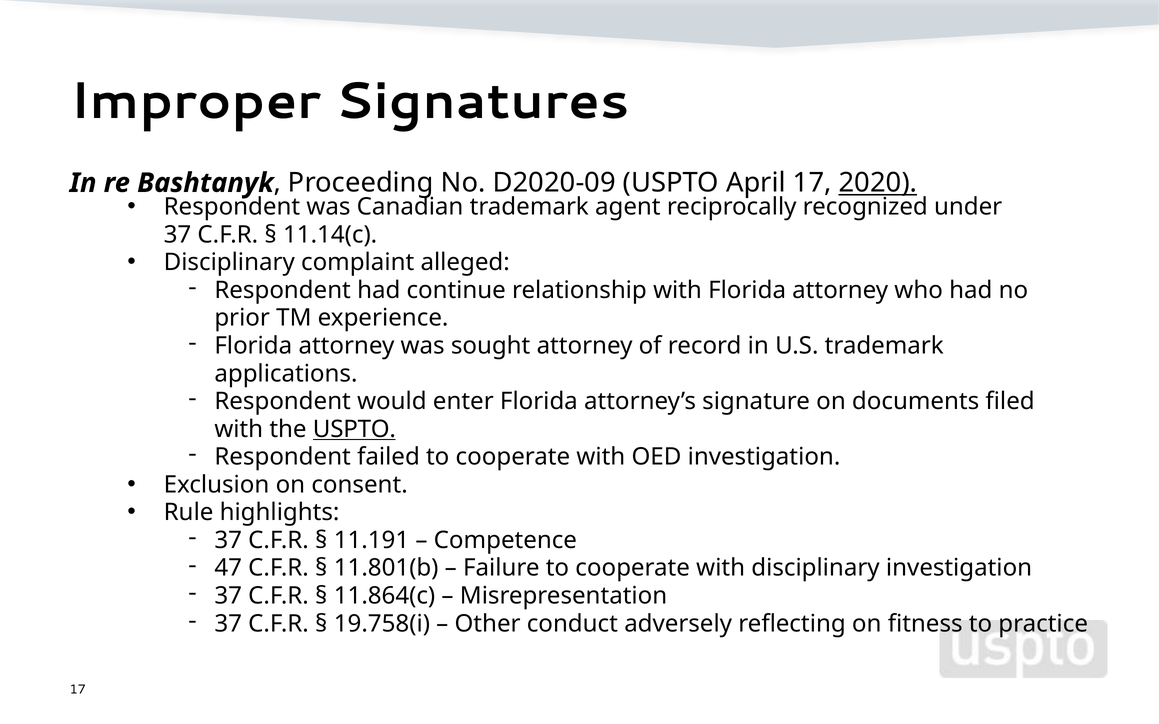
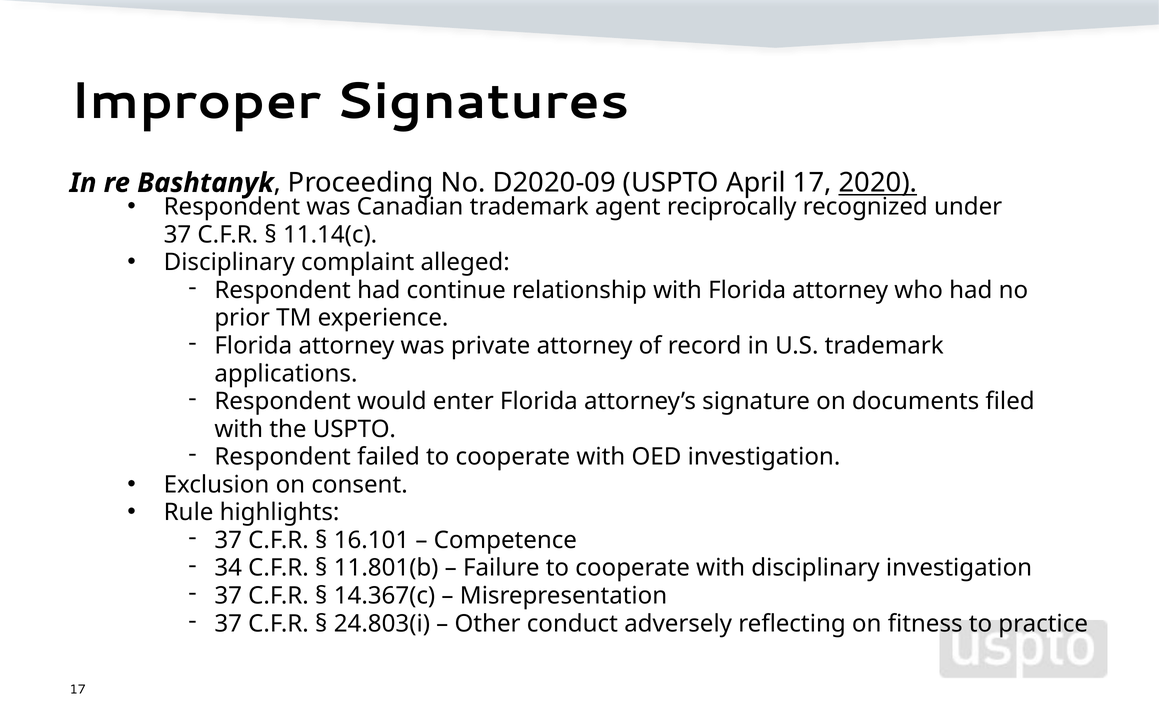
sought: sought -> private
USPTO at (354, 429) underline: present -> none
11.191: 11.191 -> 16.101
47: 47 -> 34
11.864(c: 11.864(c -> 14.367(c
19.758(i: 19.758(i -> 24.803(i
